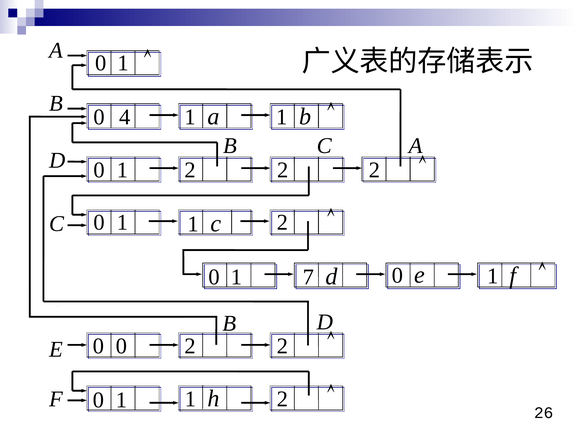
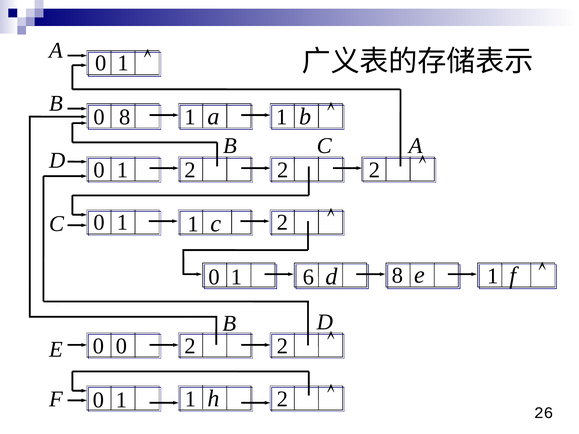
0 4: 4 -> 8
7: 7 -> 6
d 0: 0 -> 8
